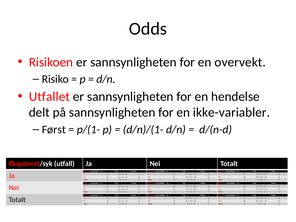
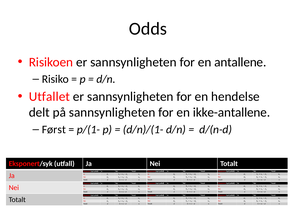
overvekt: overvekt -> antallene
ikke-variabler: ikke-variabler -> ikke-antallene
